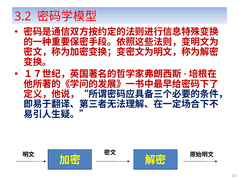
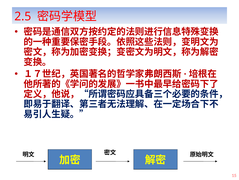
3.2: 3.2 -> 2.5
